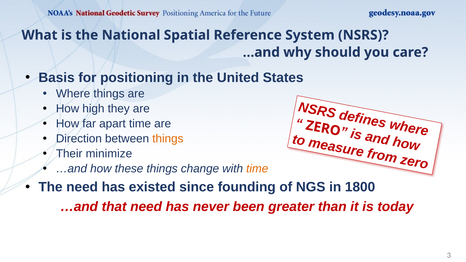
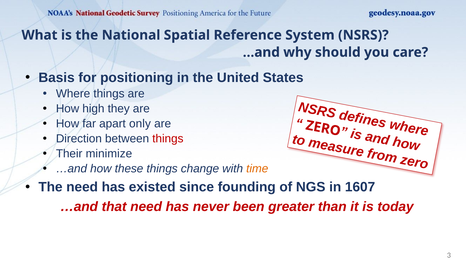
apart time: time -> only
things at (168, 139) colour: orange -> red
1800: 1800 -> 1607
